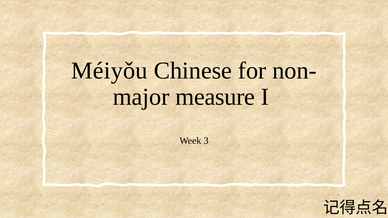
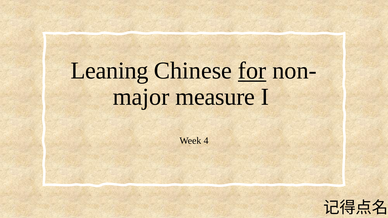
Méiyǒu: Méiyǒu -> Leaning
for underline: none -> present
3: 3 -> 4
